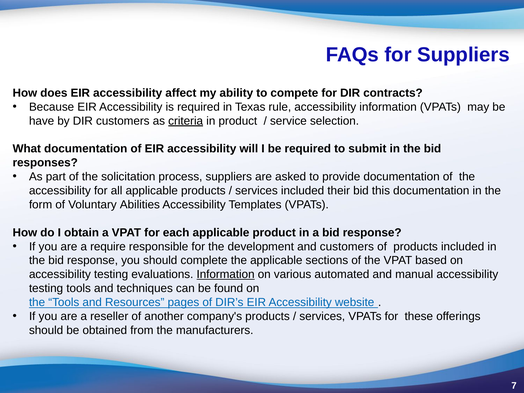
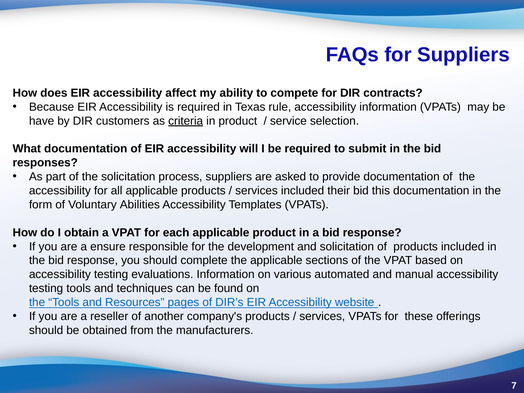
require: require -> ensure
and customers: customers -> solicitation
Information at (226, 274) underline: present -> none
